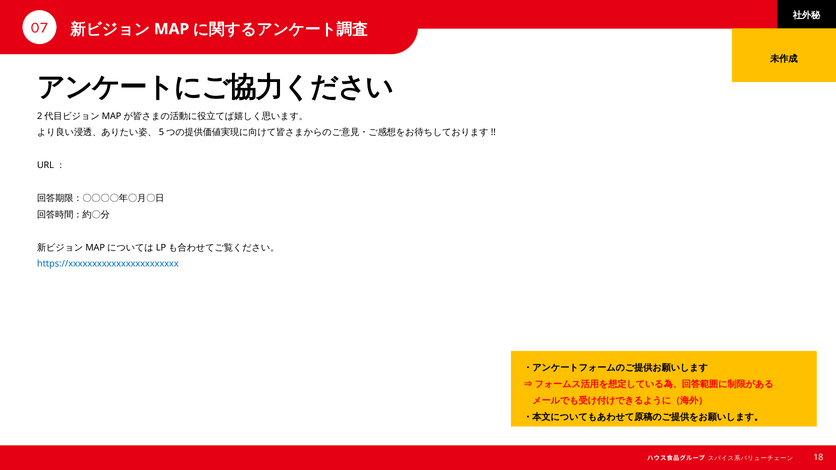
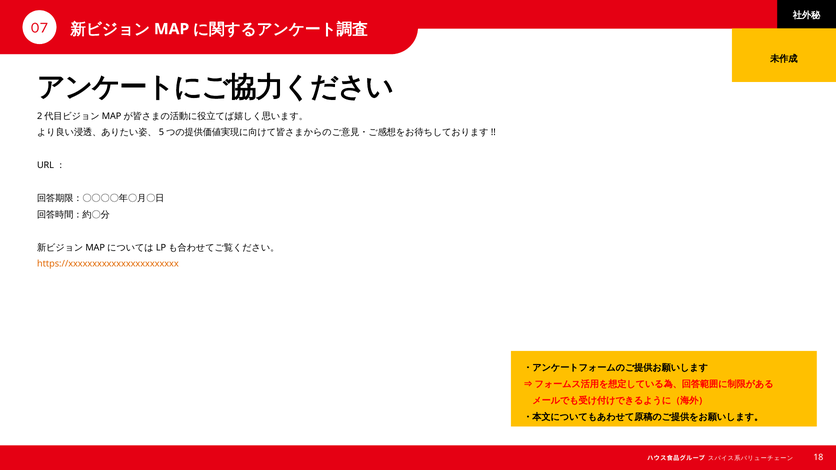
https://xxxxxxxxxxxxxxxxxxxxxxx colour: blue -> orange
